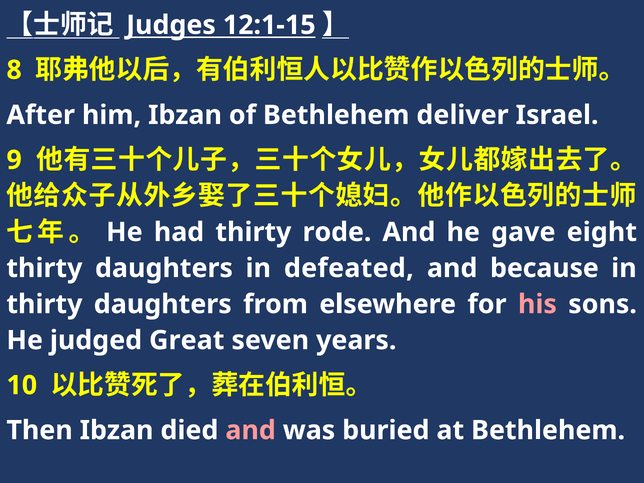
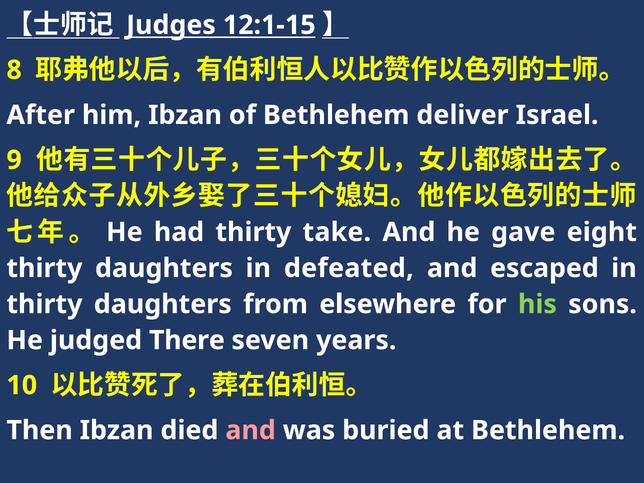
rode: rode -> take
because: because -> escaped
his colour: pink -> light green
Great: Great -> There
